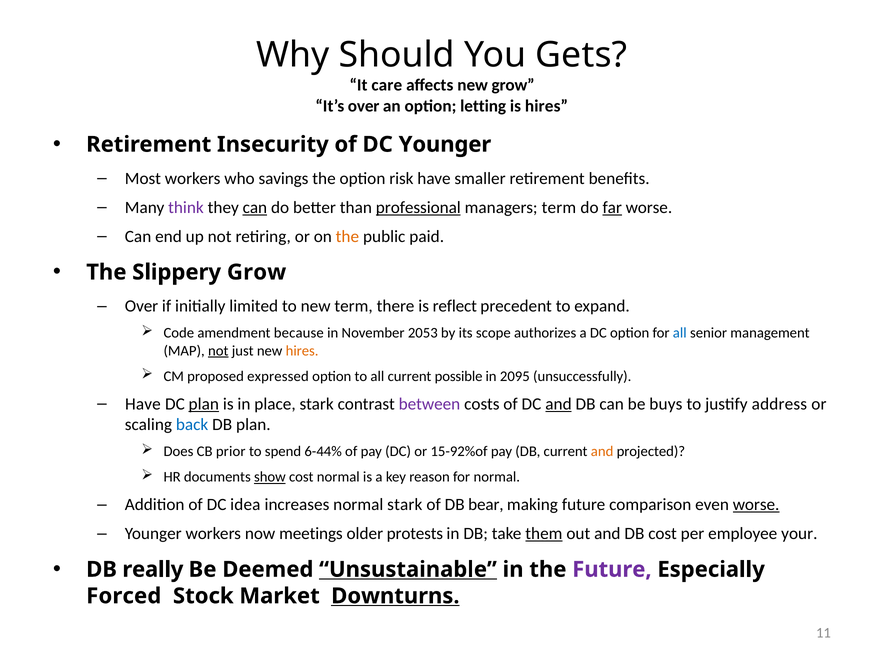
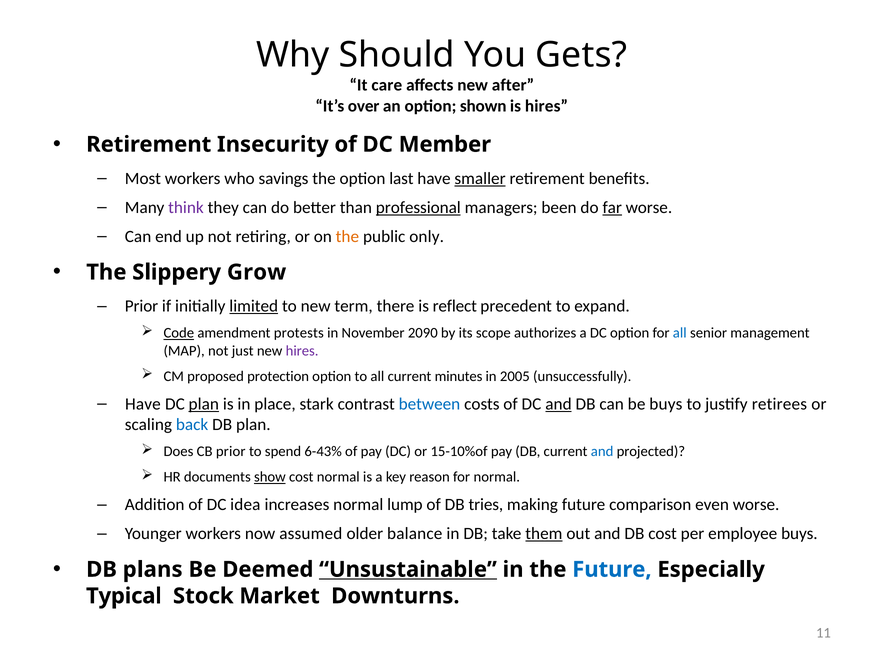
new grow: grow -> after
letting: letting -> shown
DC Younger: Younger -> Member
risk: risk -> last
smaller underline: none -> present
can at (255, 207) underline: present -> none
managers term: term -> been
paid: paid -> only
Over at (142, 306): Over -> Prior
limited underline: none -> present
Code underline: none -> present
because: because -> protests
2053: 2053 -> 2090
not at (218, 351) underline: present -> none
hires at (302, 351) colour: orange -> purple
expressed: expressed -> protection
possible: possible -> minutes
2095: 2095 -> 2005
between colour: purple -> blue
address: address -> retirees
6-44%: 6-44% -> 6-43%
15-92%of: 15-92%of -> 15-10%of
and at (602, 452) colour: orange -> blue
normal stark: stark -> lump
bear: bear -> tries
worse at (756, 505) underline: present -> none
meetings: meetings -> assumed
protests: protests -> balance
employee your: your -> buys
really: really -> plans
Future at (612, 569) colour: purple -> blue
Forced: Forced -> Typical
Downturns underline: present -> none
